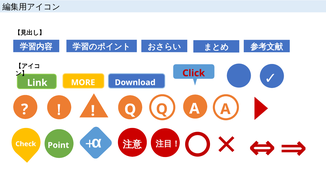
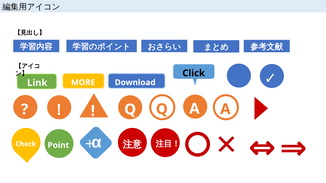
Click colour: red -> black
